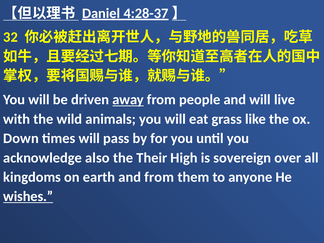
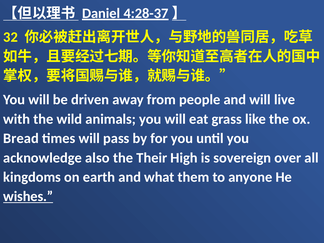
away underline: present -> none
Down: Down -> Bread
and from: from -> what
